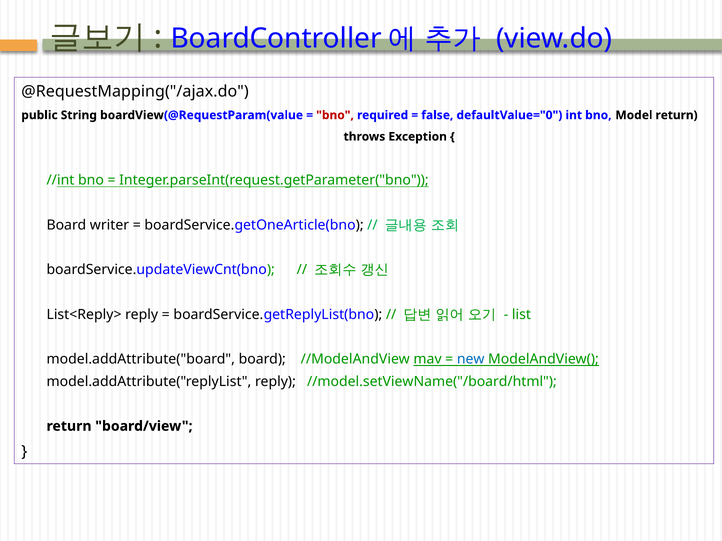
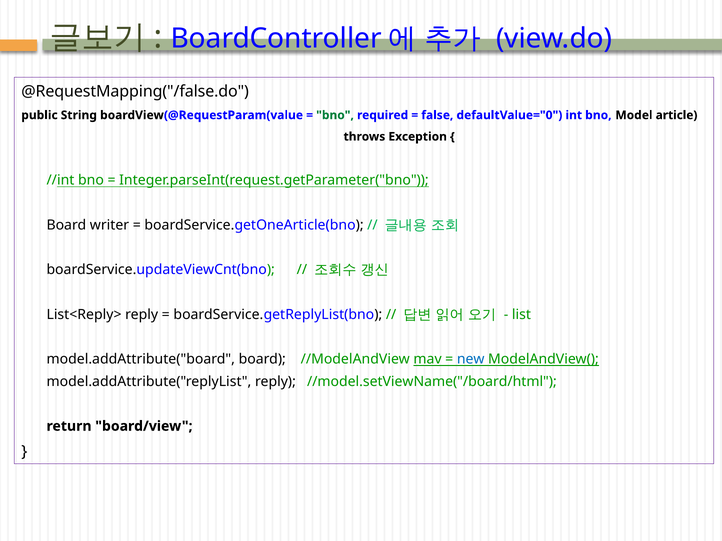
@RequestMapping("/ajax.do: @RequestMapping("/ajax.do -> @RequestMapping("/false.do
bno at (335, 115) colour: red -> green
Model return: return -> article
